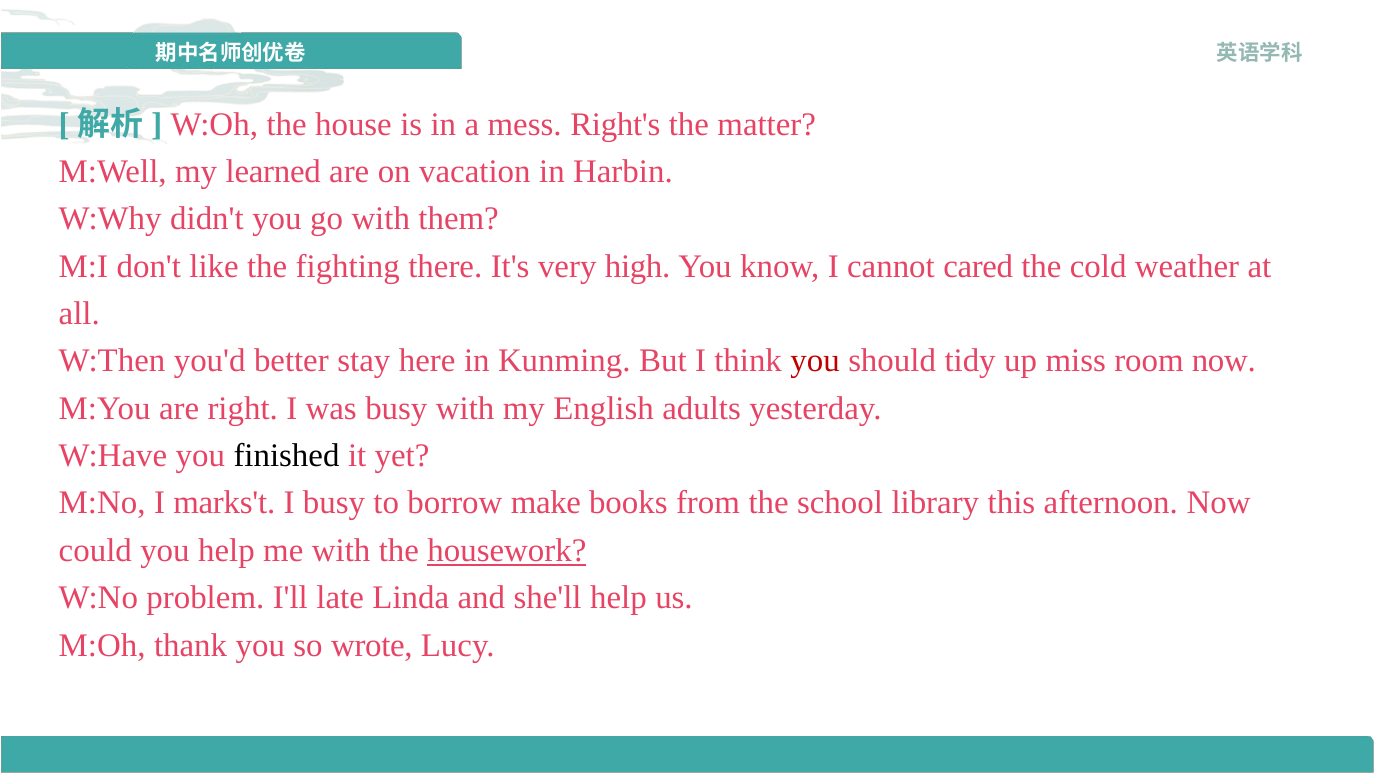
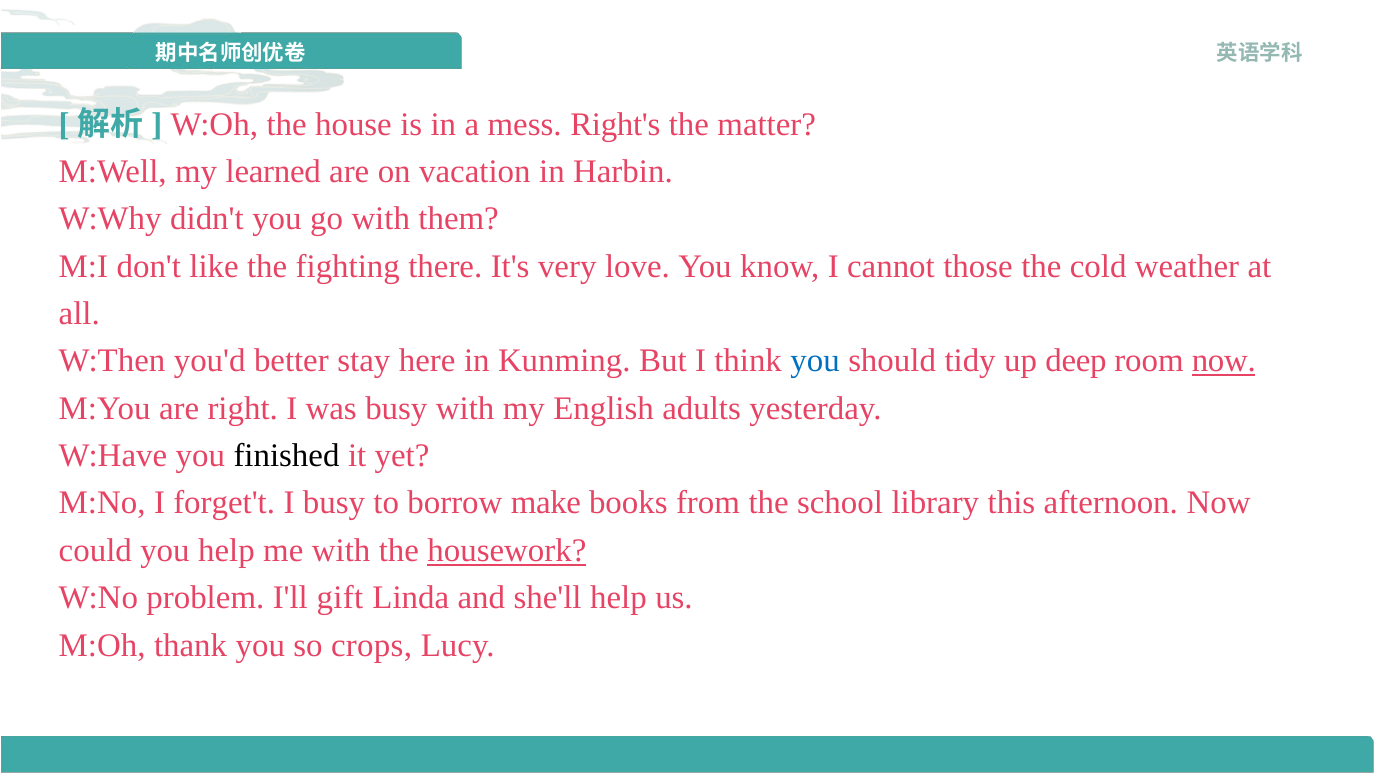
high: high -> love
cared: cared -> those
you at (815, 361) colour: red -> blue
miss: miss -> deep
now at (1224, 361) underline: none -> present
marks't: marks't -> forget't
late: late -> gift
wrote: wrote -> crops
